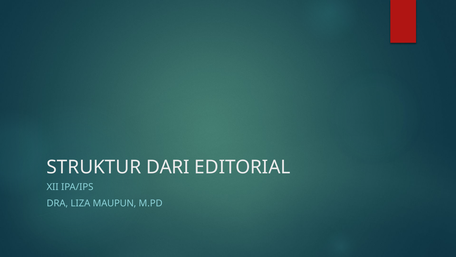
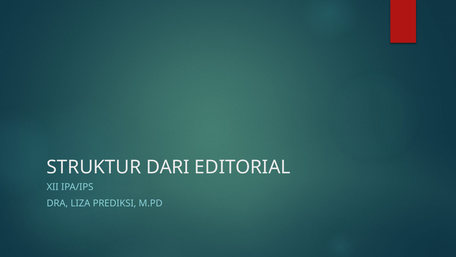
MAUPUN: MAUPUN -> PREDIKSI
